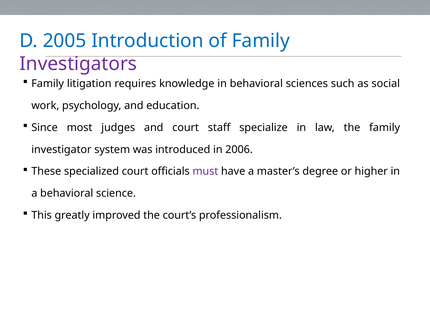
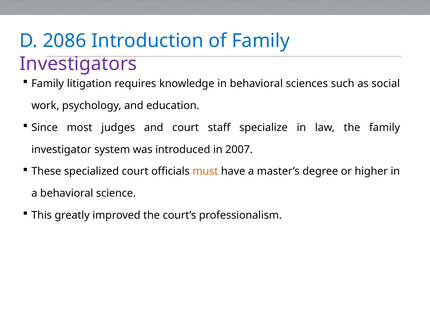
2005: 2005 -> 2086
2006: 2006 -> 2007
must colour: purple -> orange
